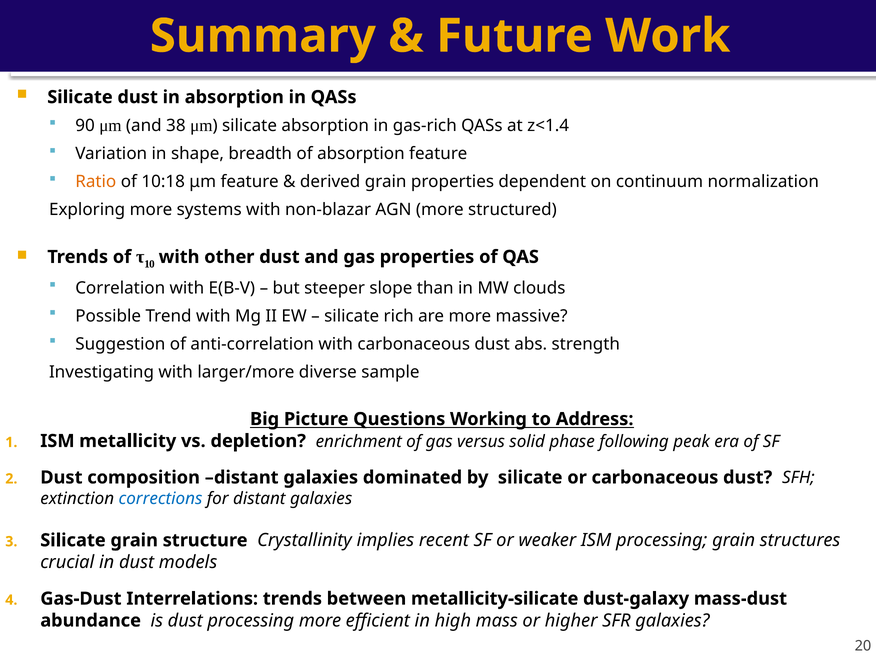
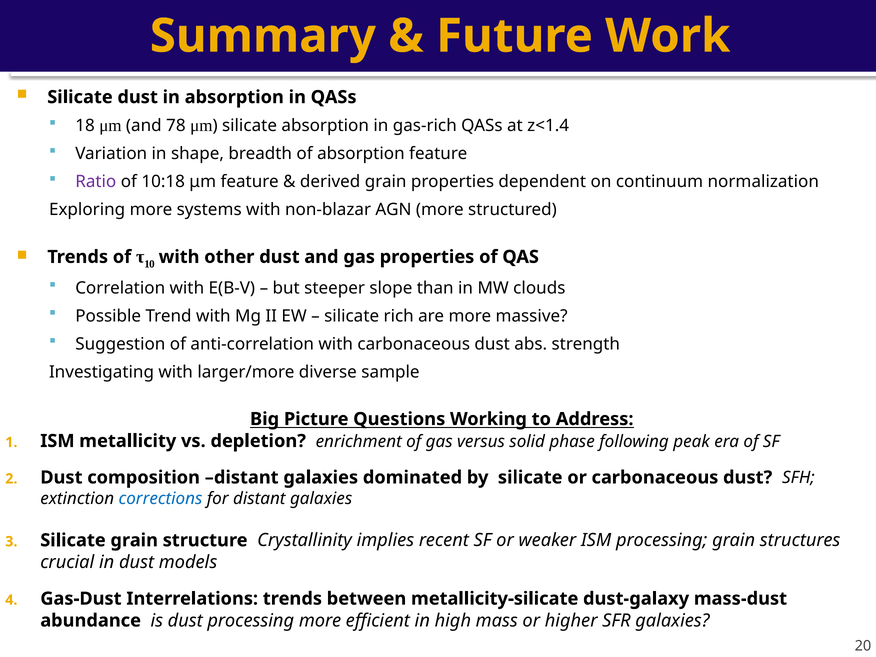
90: 90 -> 18
38: 38 -> 78
Ratio colour: orange -> purple
